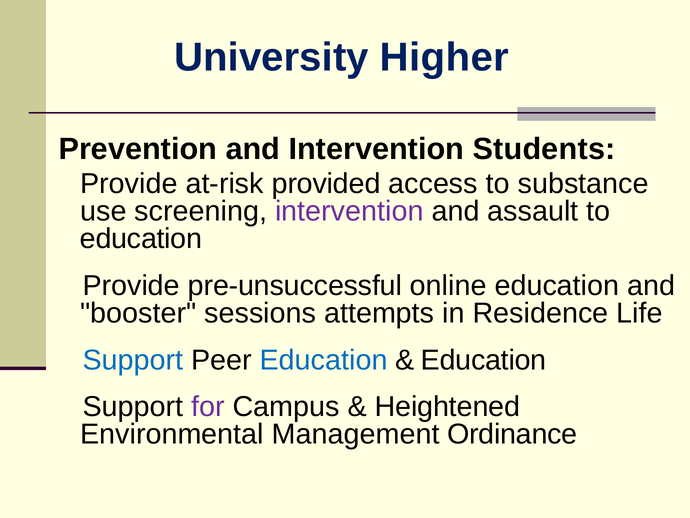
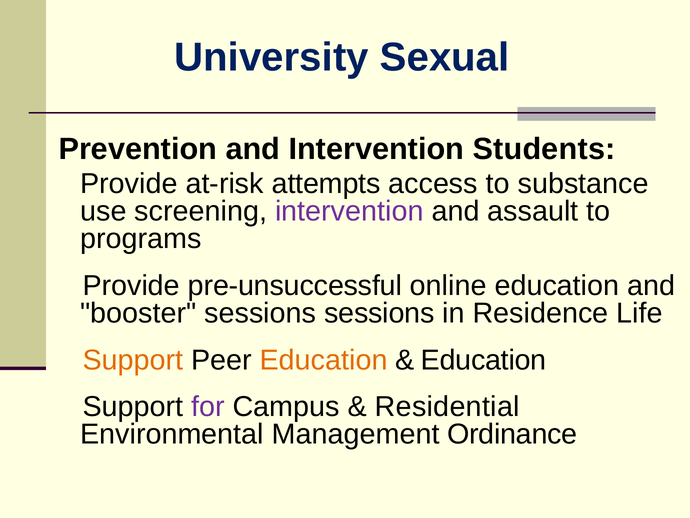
Higher: Higher -> Sexual
provided: provided -> attempts
education at (141, 239): education -> programs
sessions attempts: attempts -> sessions
Support at (133, 360) colour: blue -> orange
Education at (324, 360) colour: blue -> orange
Heightened: Heightened -> Residential
